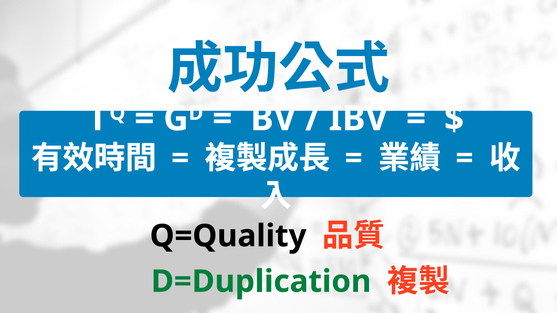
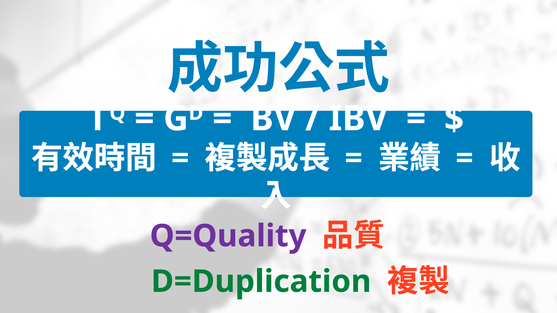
Q=Quality colour: black -> purple
